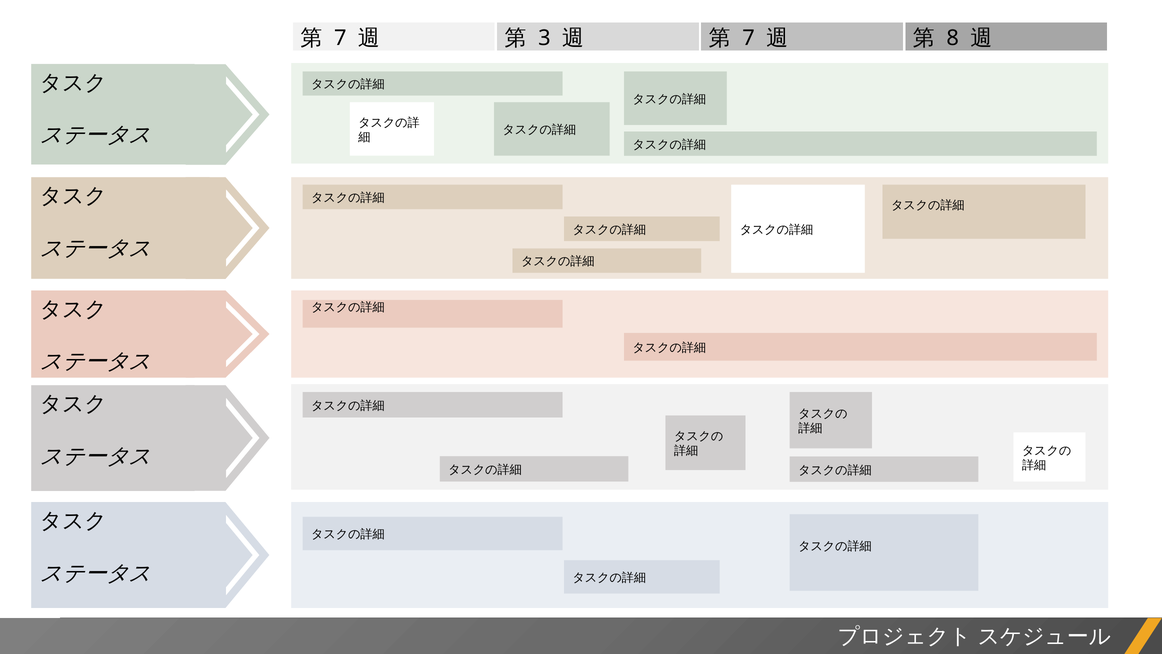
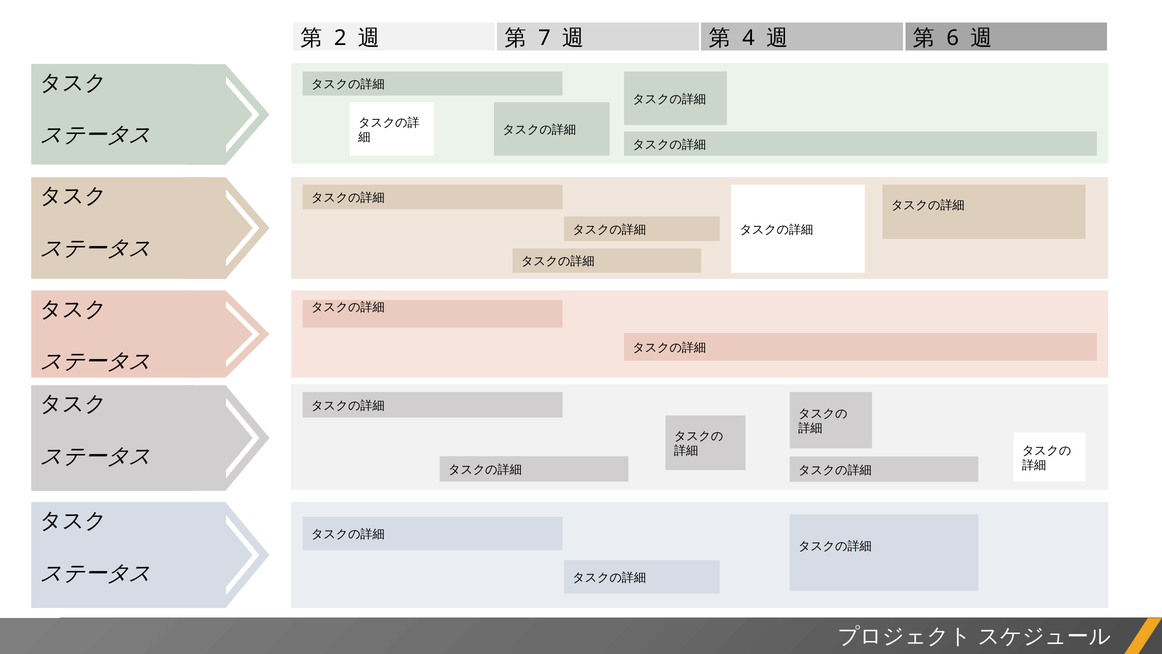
7 at (340, 38): 7 -> 2
3: 3 -> 7
7 at (749, 38): 7 -> 4
8: 8 -> 6
